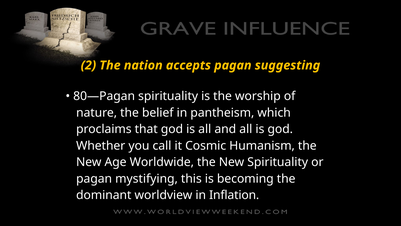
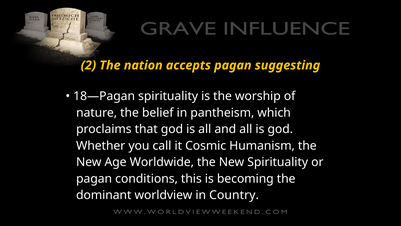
80—Pagan: 80—Pagan -> 18—Pagan
mystifying: mystifying -> conditions
Inflation: Inflation -> Country
